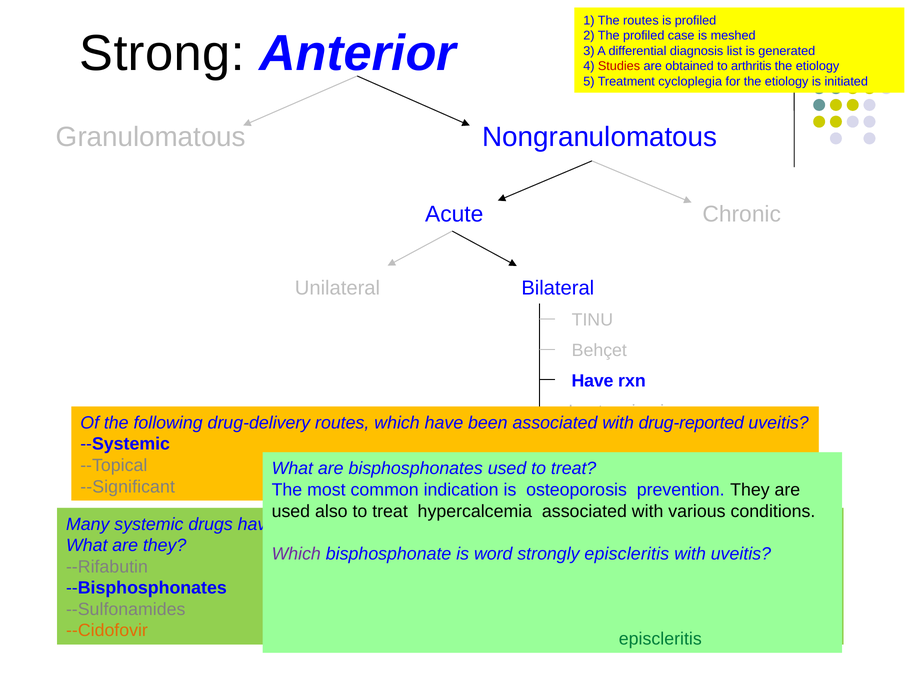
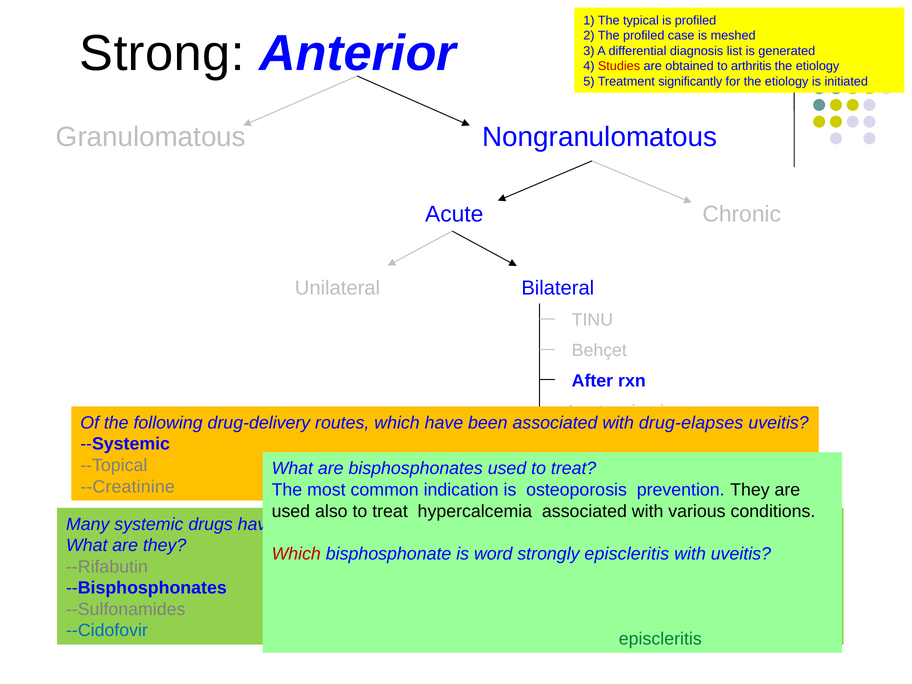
The routes: routes -> typical
cycloplegia: cycloplegia -> significantly
Have at (592, 381): Have -> After
drug-reported: drug-reported -> drug-elapses
--Significant: --Significant -> --Creatinine
Which at (296, 554) colour: purple -> red
--Cidofovir colour: orange -> blue
